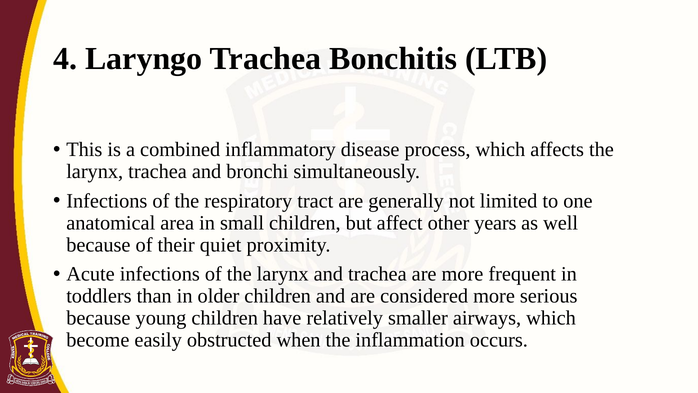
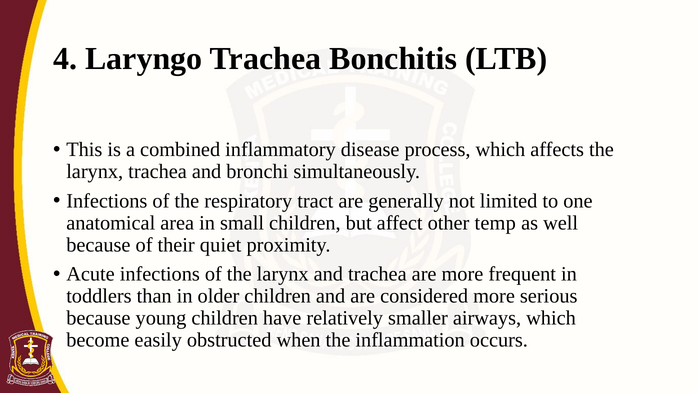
years: years -> temp
